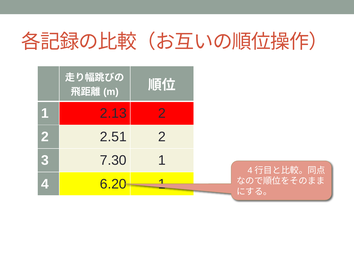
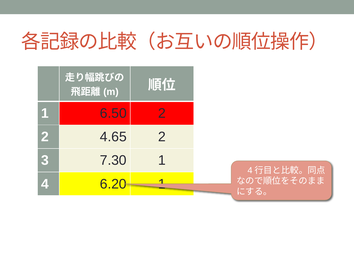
2.13: 2.13 -> 6.50
2.51: 2.51 -> 4.65
